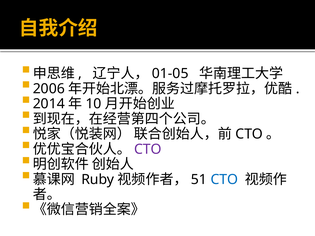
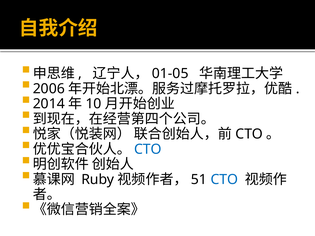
CTO at (148, 149) colour: purple -> blue
